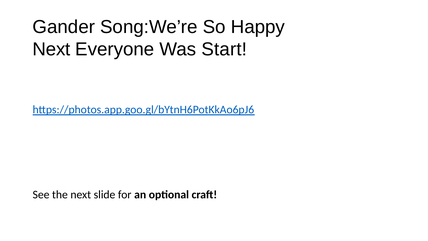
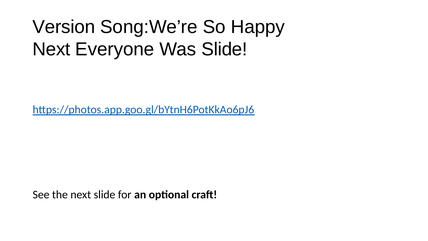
Gander: Gander -> Version
Was Start: Start -> Slide
